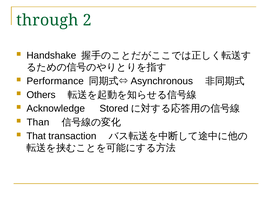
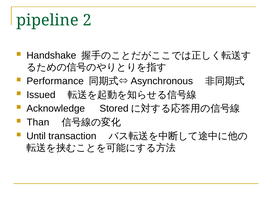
through: through -> pipeline
Others: Others -> Issued
That: That -> Until
